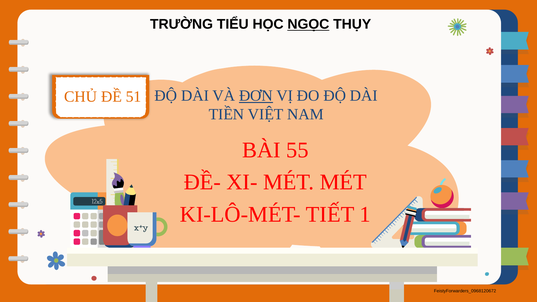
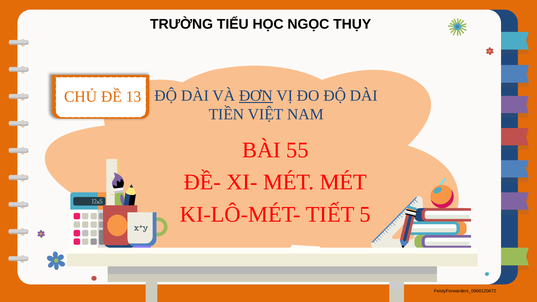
NGỌC underline: present -> none
51: 51 -> 13
1: 1 -> 5
